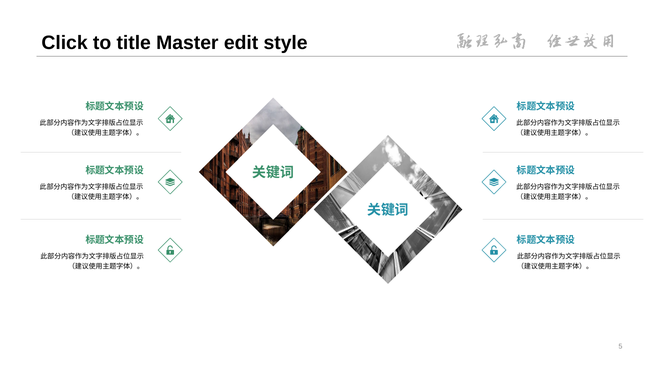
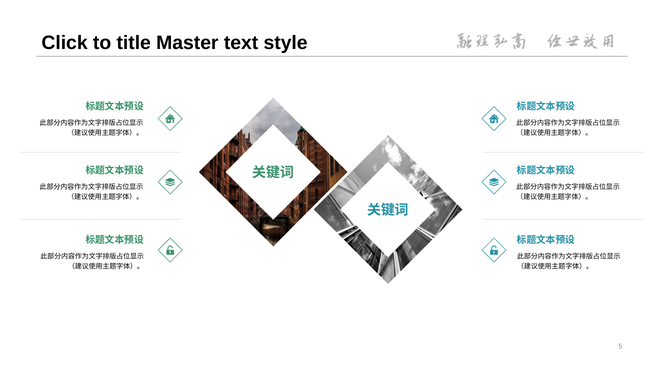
edit: edit -> text
